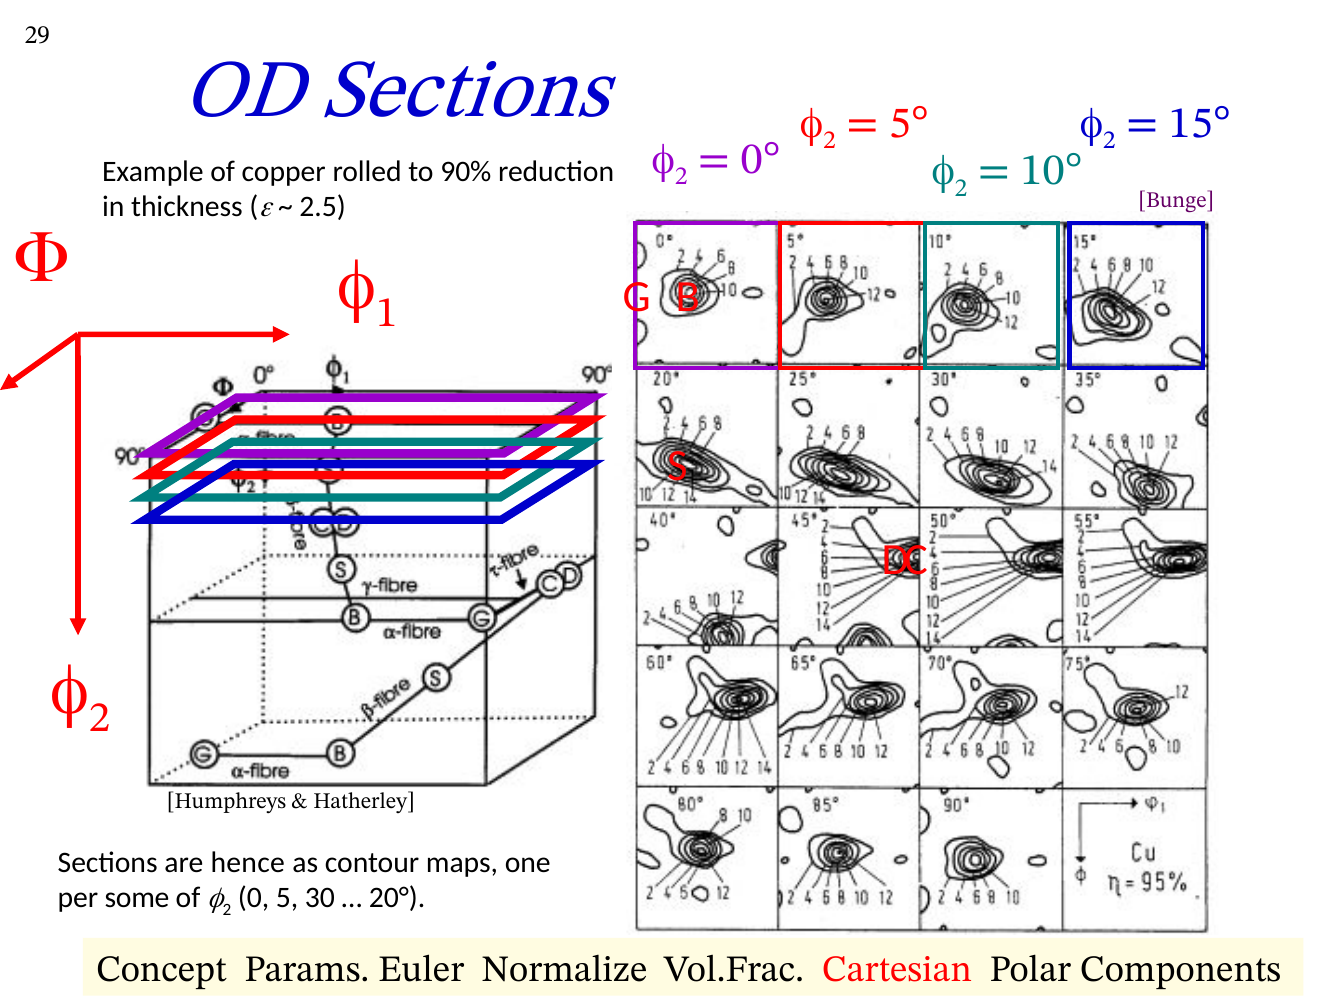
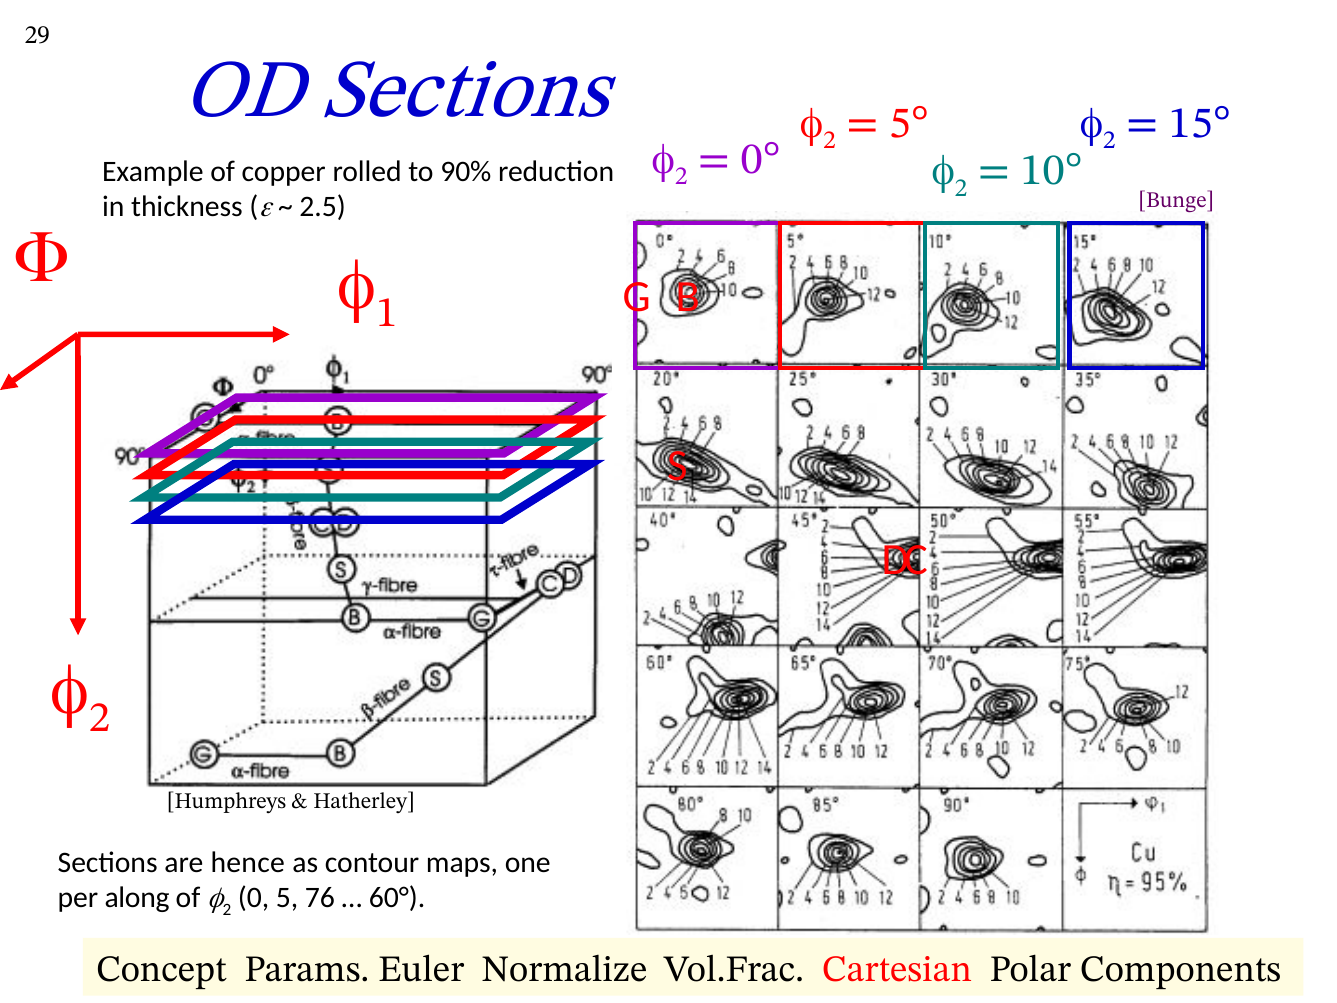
some: some -> along
30: 30 -> 76
20°: 20° -> 60°
